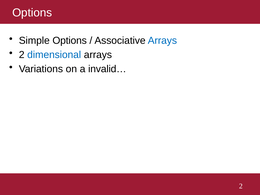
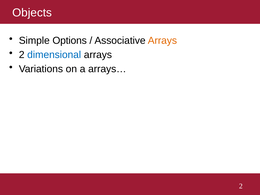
Options at (32, 13): Options -> Objects
Arrays at (162, 41) colour: blue -> orange
invalid…: invalid… -> arrays…
